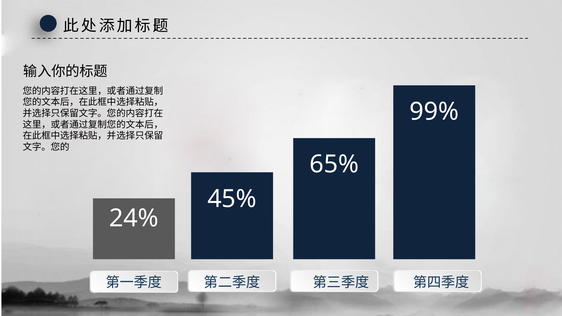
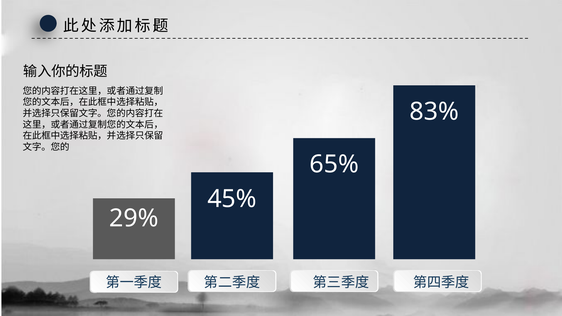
99%: 99% -> 83%
24%: 24% -> 29%
